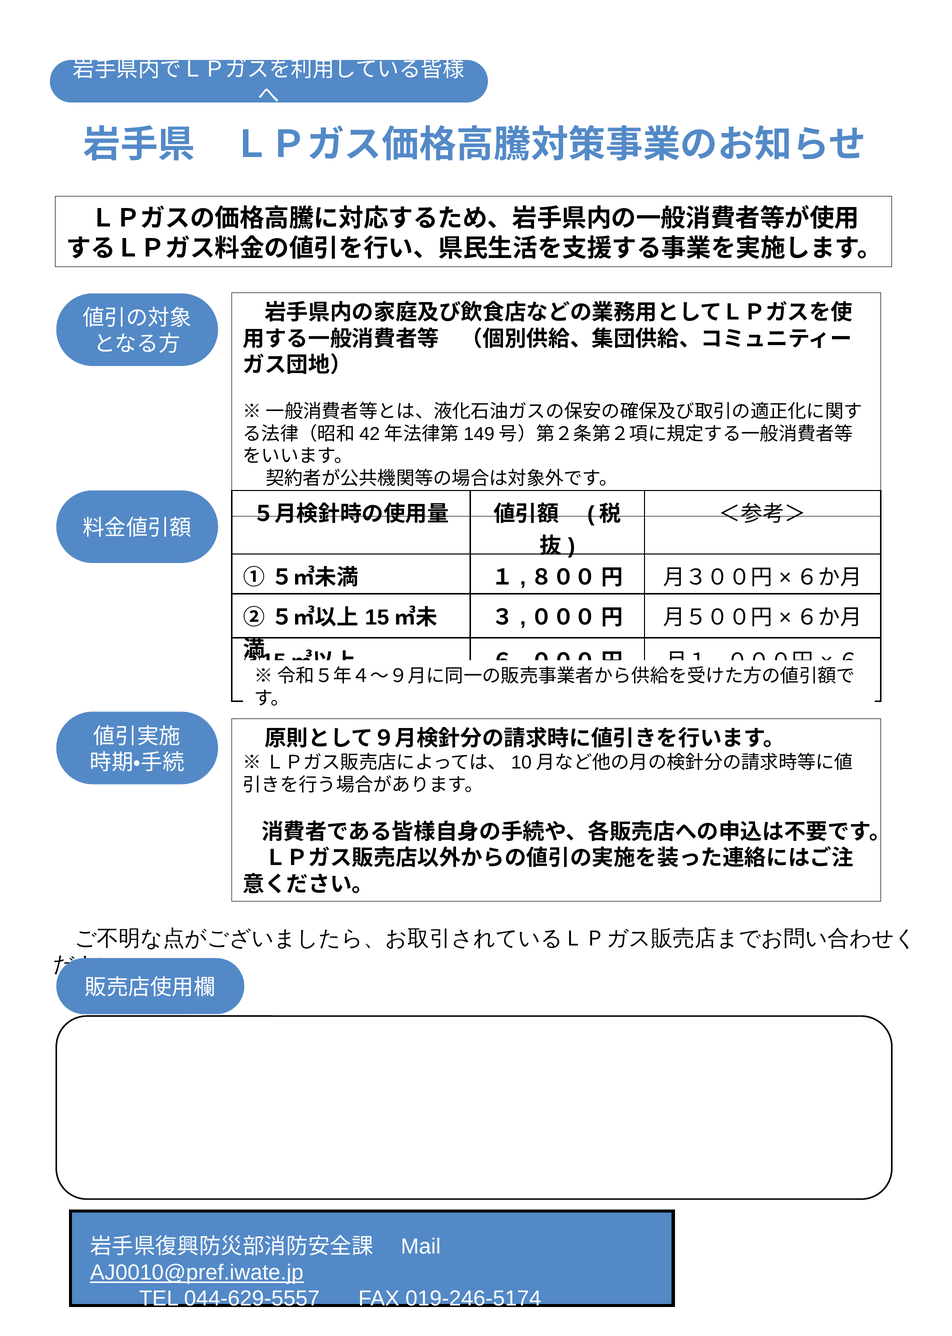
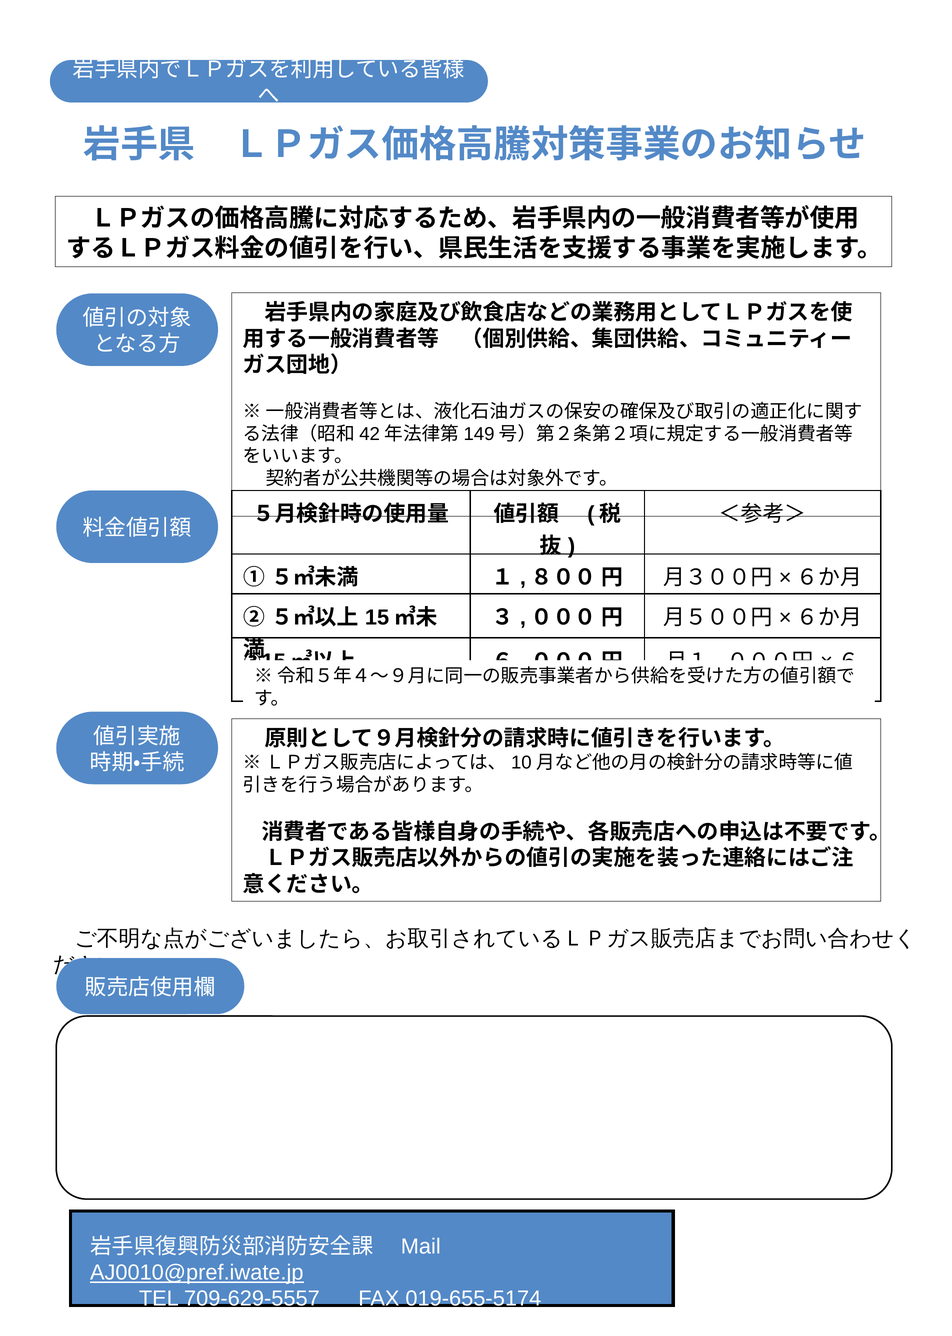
044-629-5557: 044-629-5557 -> 709-629-5557
019-246-5174: 019-246-5174 -> 019-655-5174
